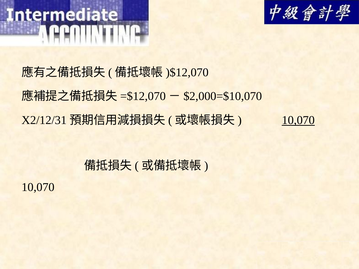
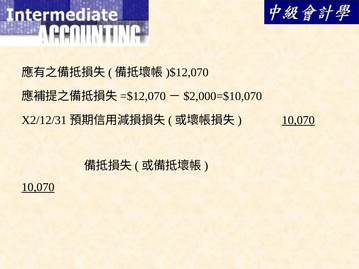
10,070 at (38, 187) underline: none -> present
